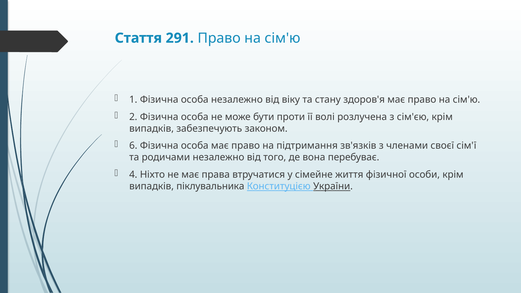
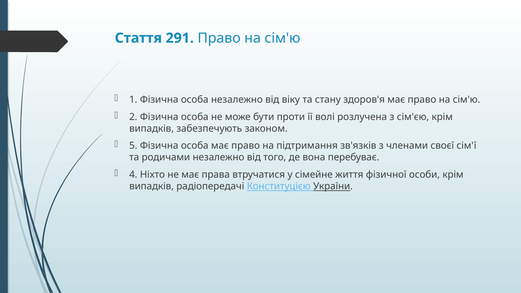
6: 6 -> 5
піклувальника: піклувальника -> радіопередачі
